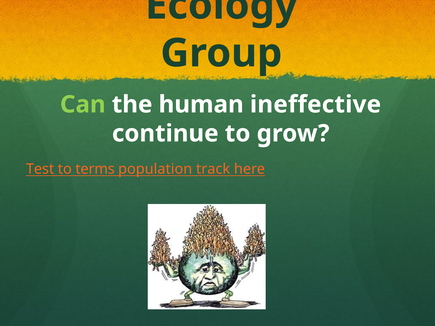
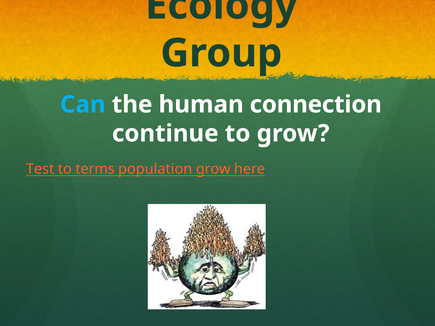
Can colour: light green -> light blue
ineffective: ineffective -> connection
population track: track -> grow
